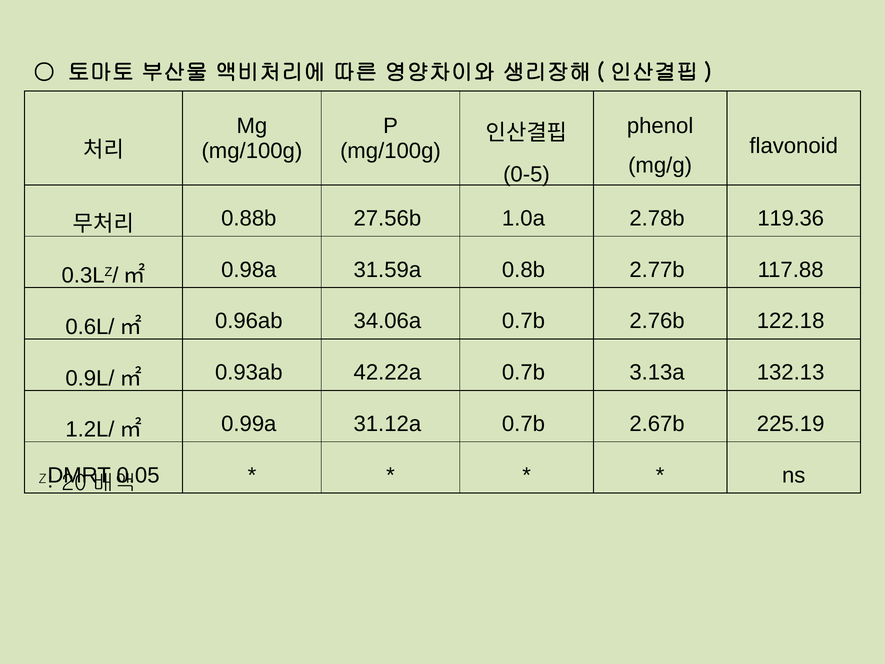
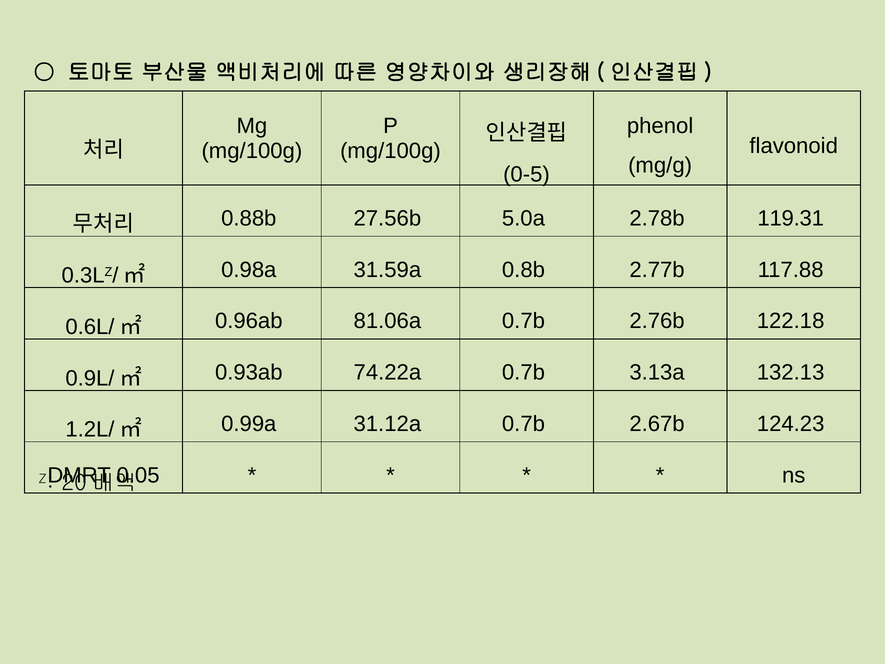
1.0a: 1.0a -> 5.0a
119.36: 119.36 -> 119.31
34.06a: 34.06a -> 81.06a
42.22a: 42.22a -> 74.22a
225.19: 225.19 -> 124.23
